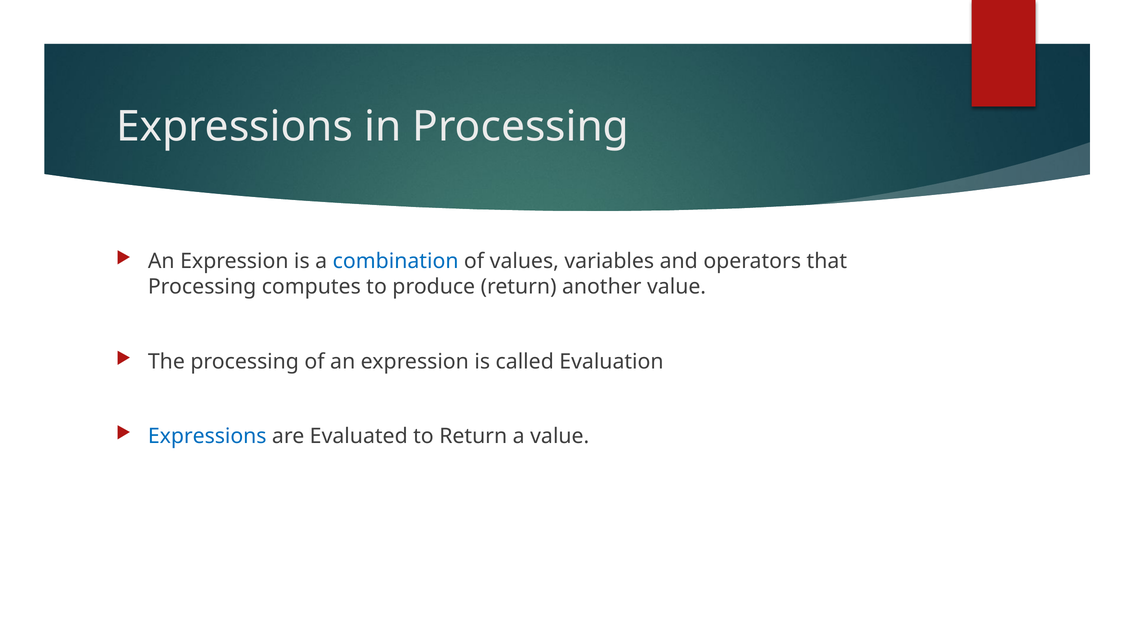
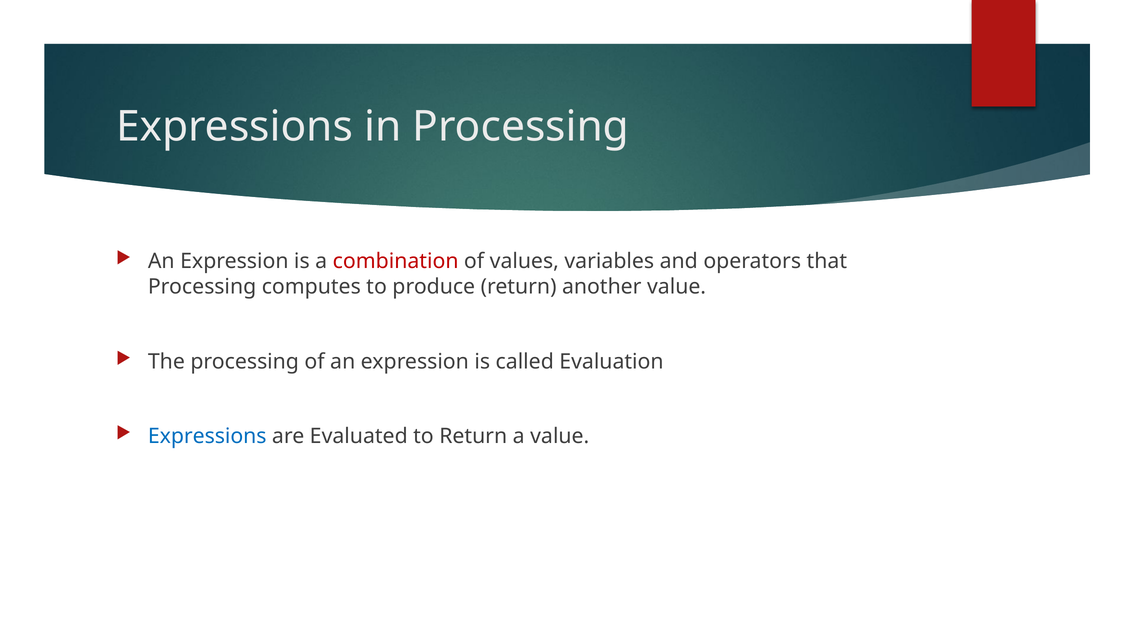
combination colour: blue -> red
